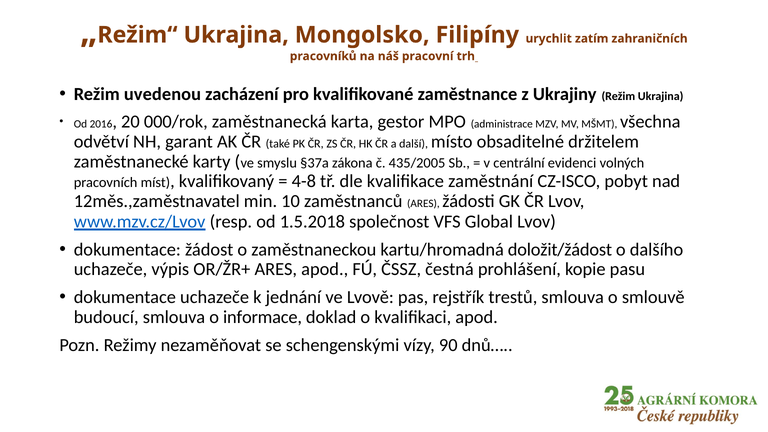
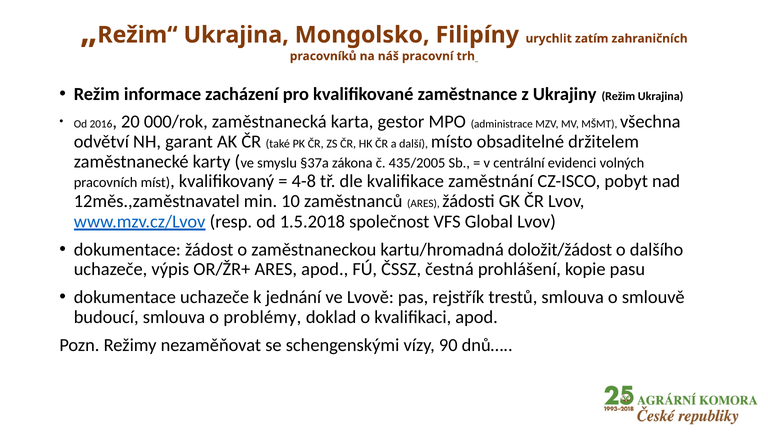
uvedenou: uvedenou -> informace
informace: informace -> problémy
